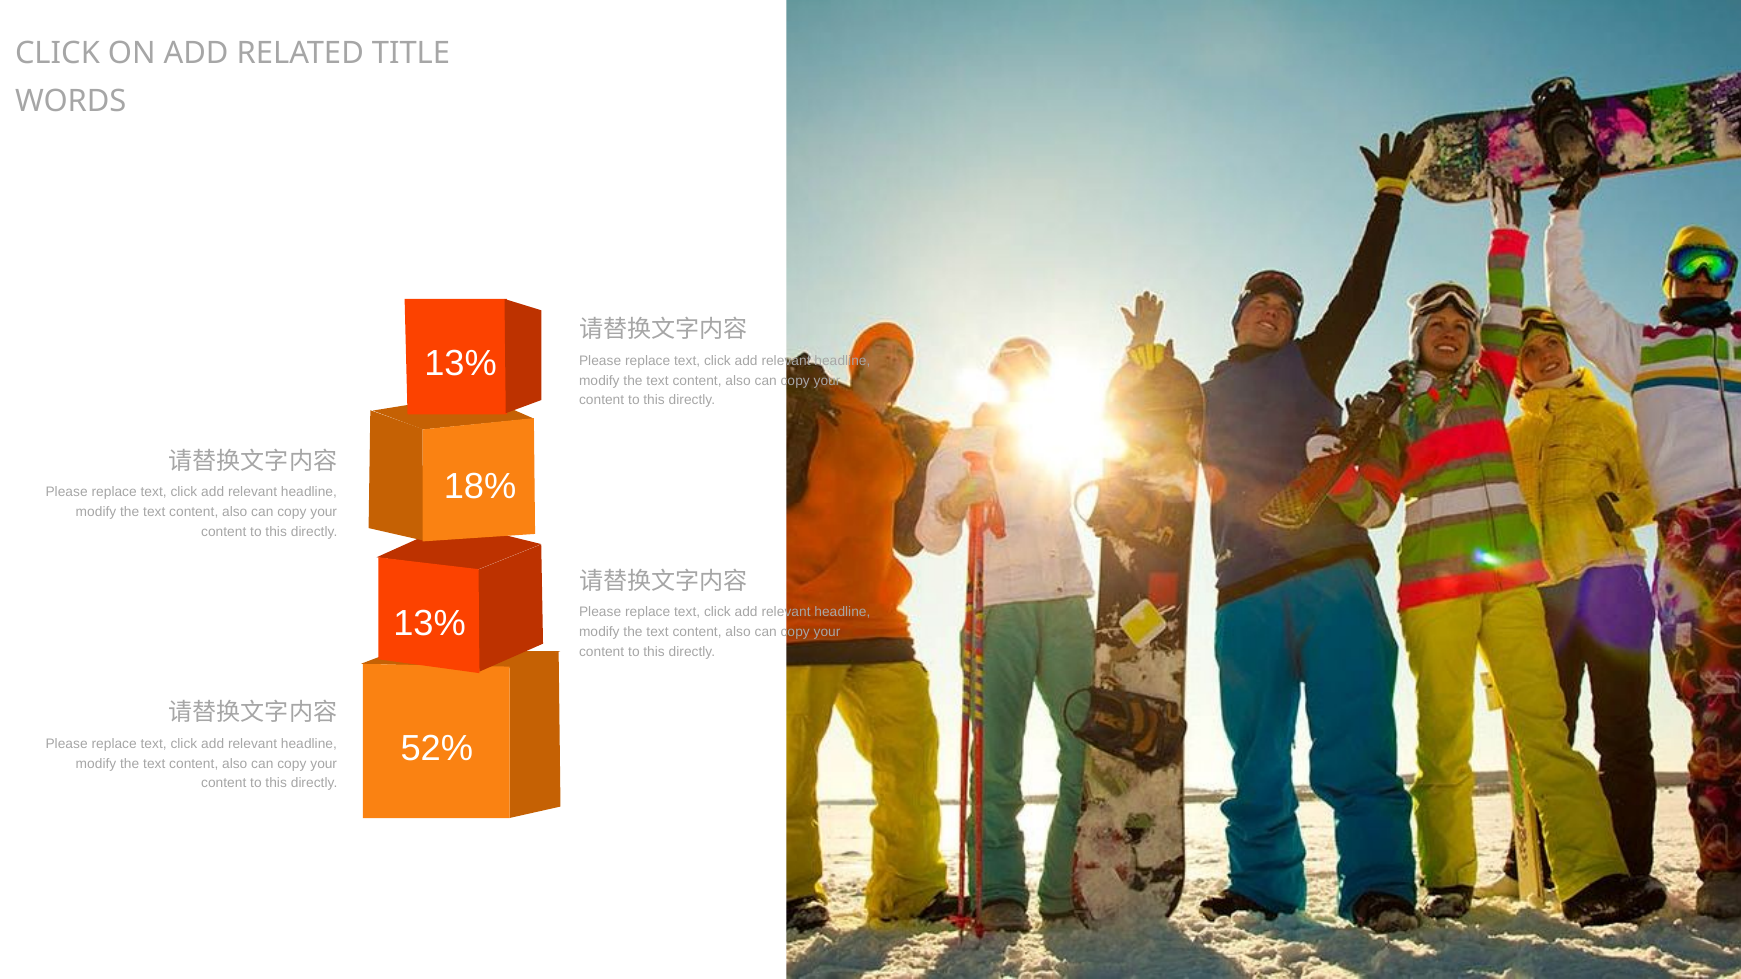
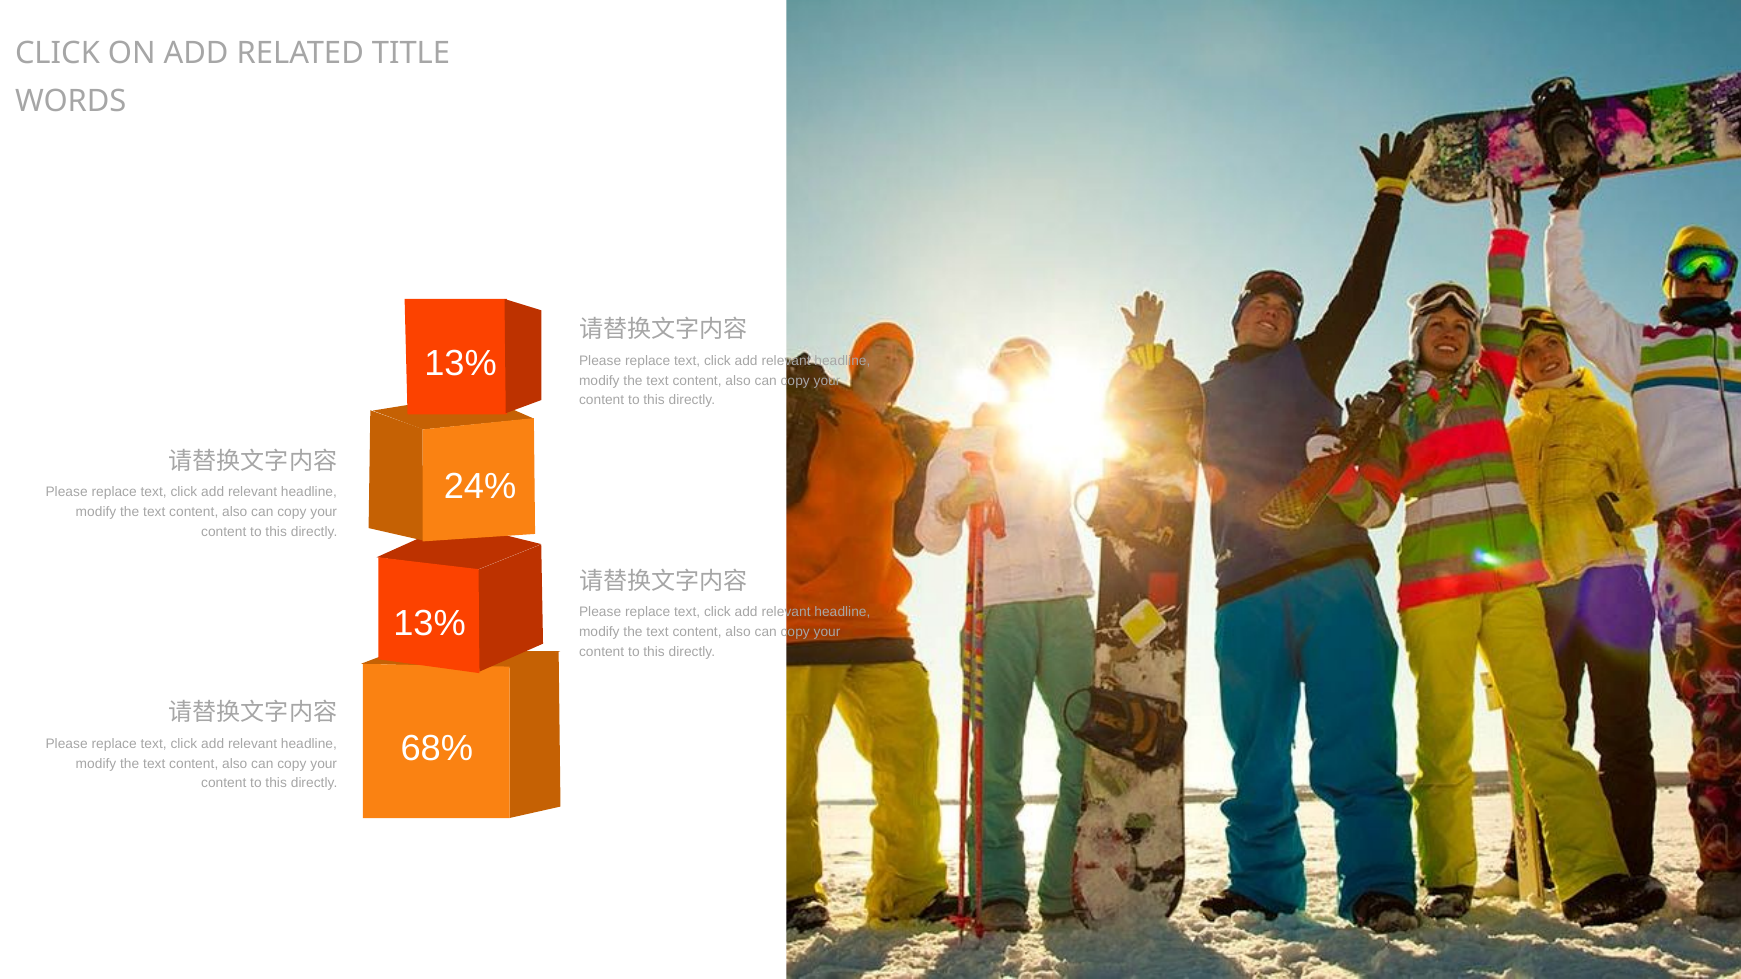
18%: 18% -> 24%
52%: 52% -> 68%
